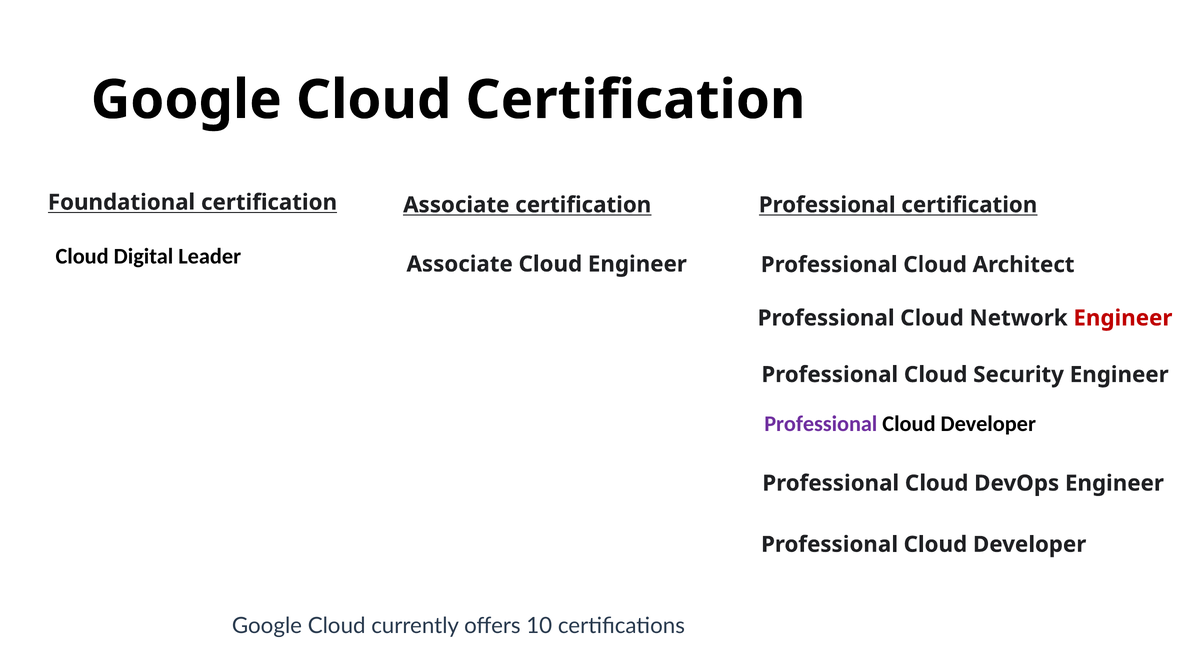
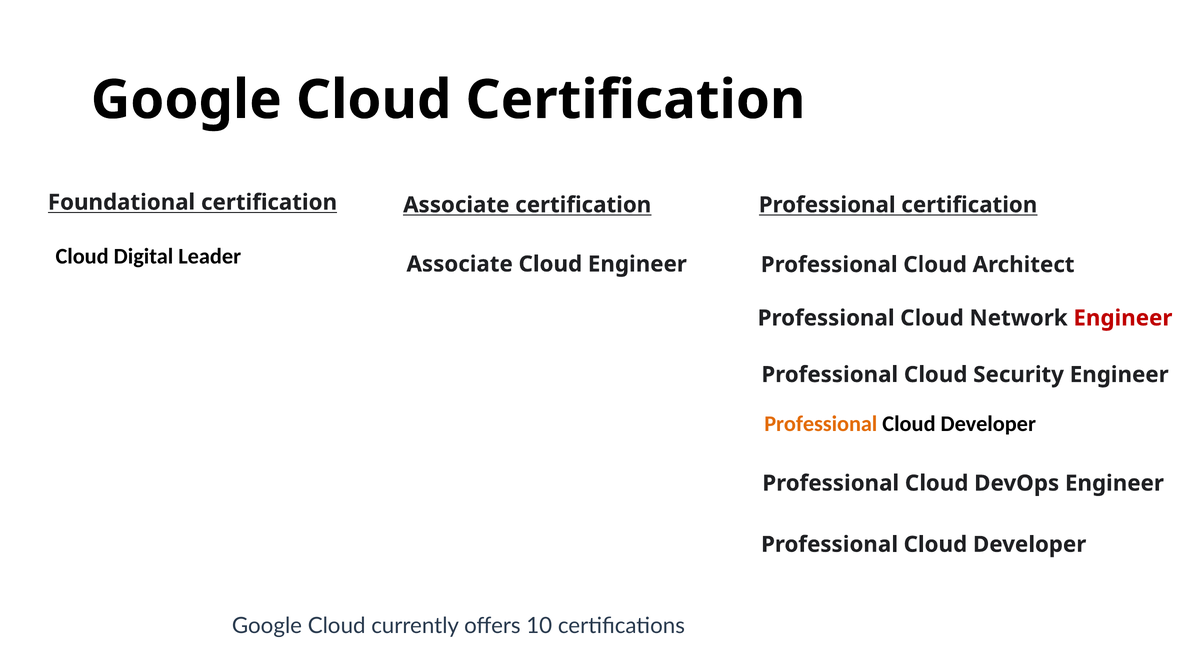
Professional at (821, 424) colour: purple -> orange
